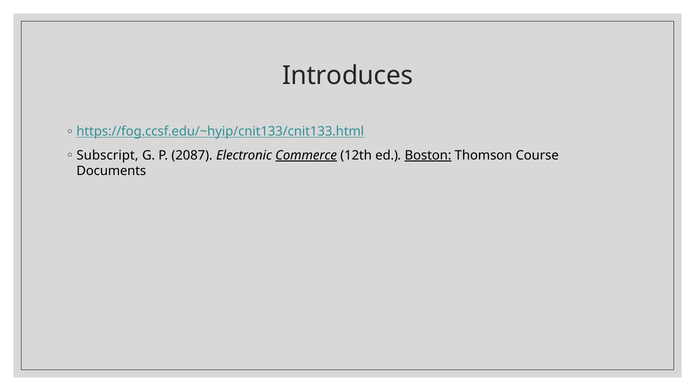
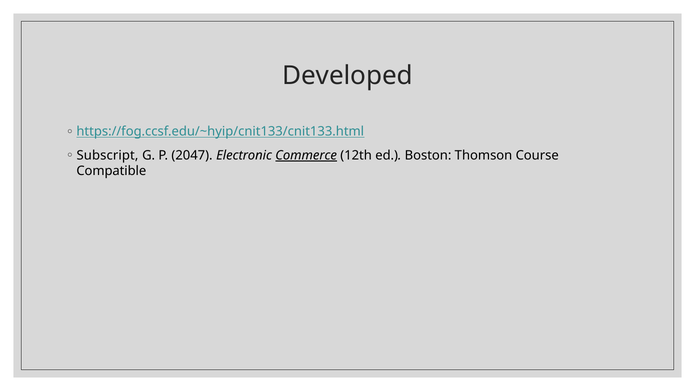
Introduces: Introduces -> Developed
2087: 2087 -> 2047
Boston underline: present -> none
Documents: Documents -> Compatible
